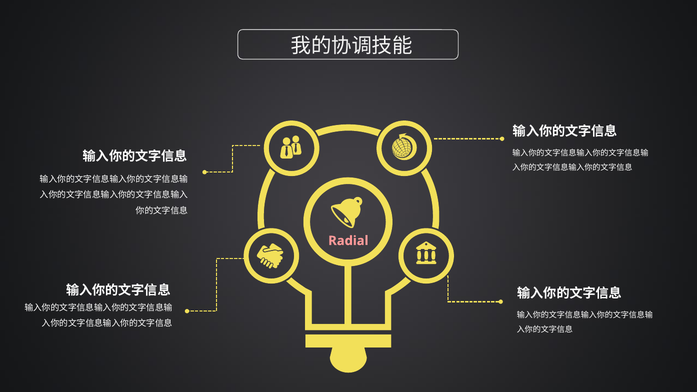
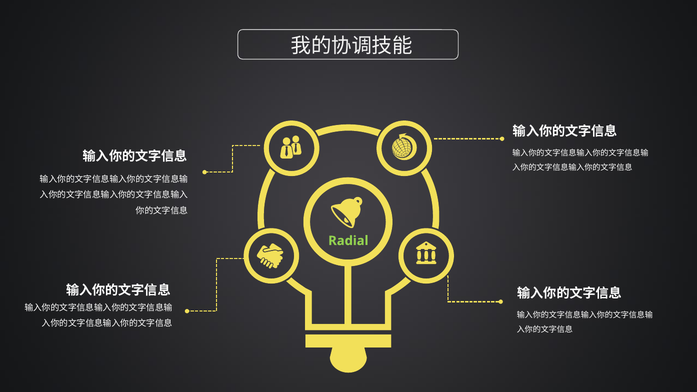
Radial colour: pink -> light green
